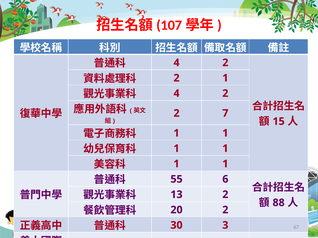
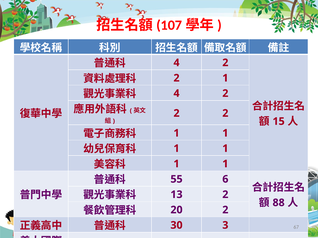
2 7: 7 -> 2
